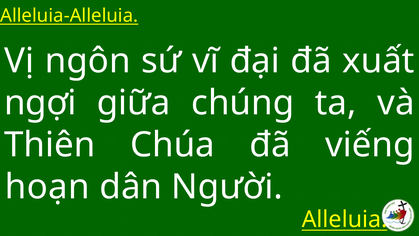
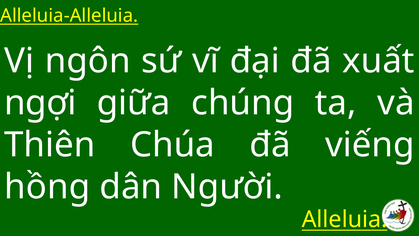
hoạn: hoạn -> hồng
